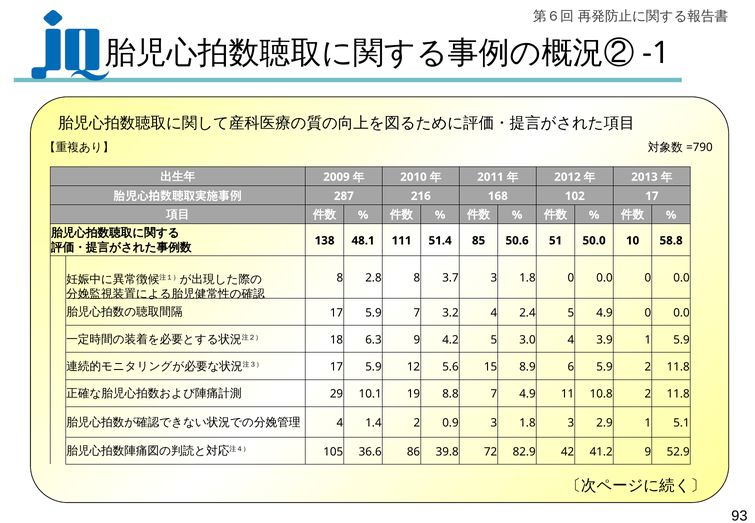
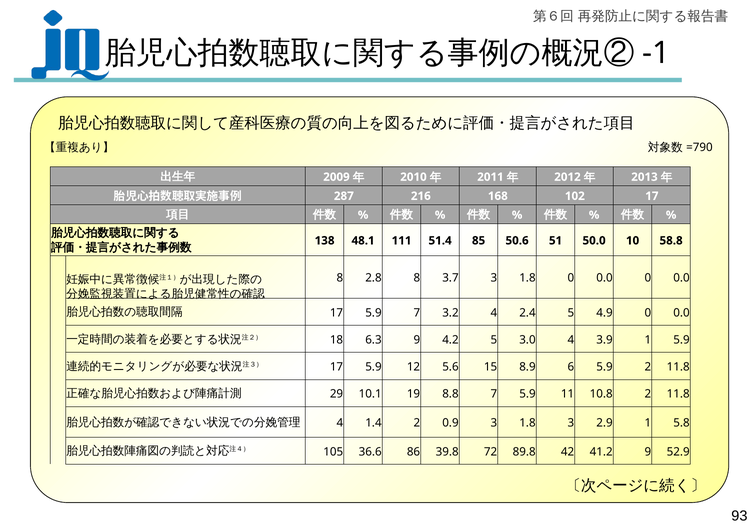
7 4.9: 4.9 -> 5.9
5.1: 5.1 -> 5.8
82.9: 82.9 -> 89.8
